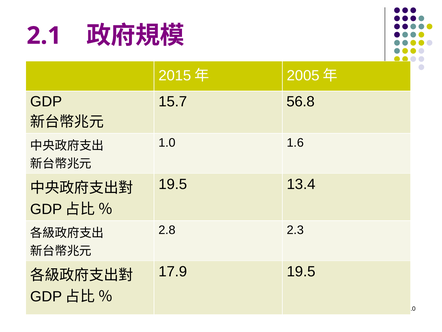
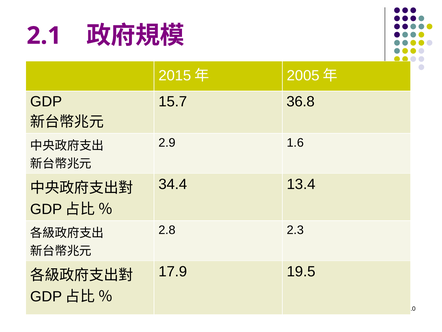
56.8: 56.8 -> 36.8
1.0: 1.0 -> 2.9
19.5 at (173, 184): 19.5 -> 34.4
